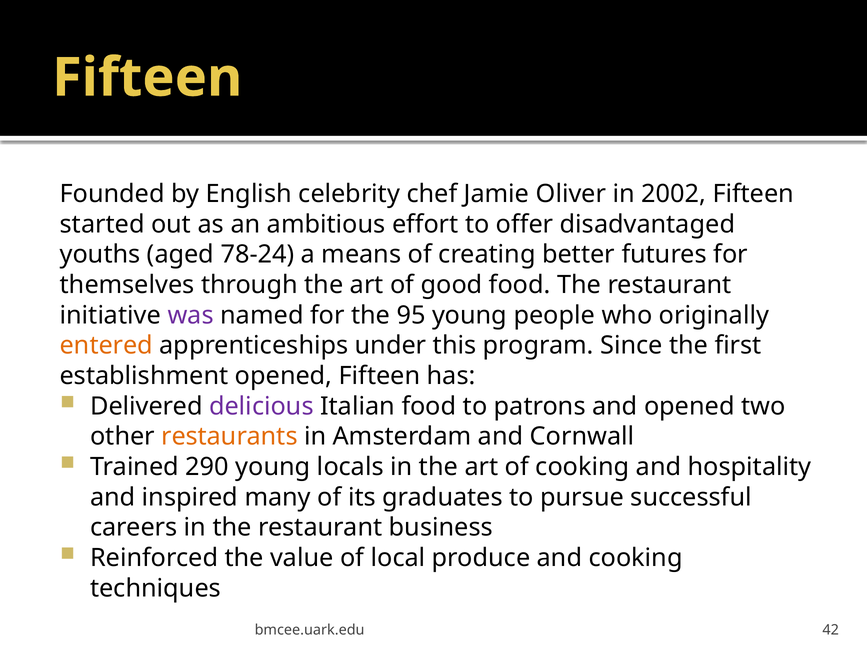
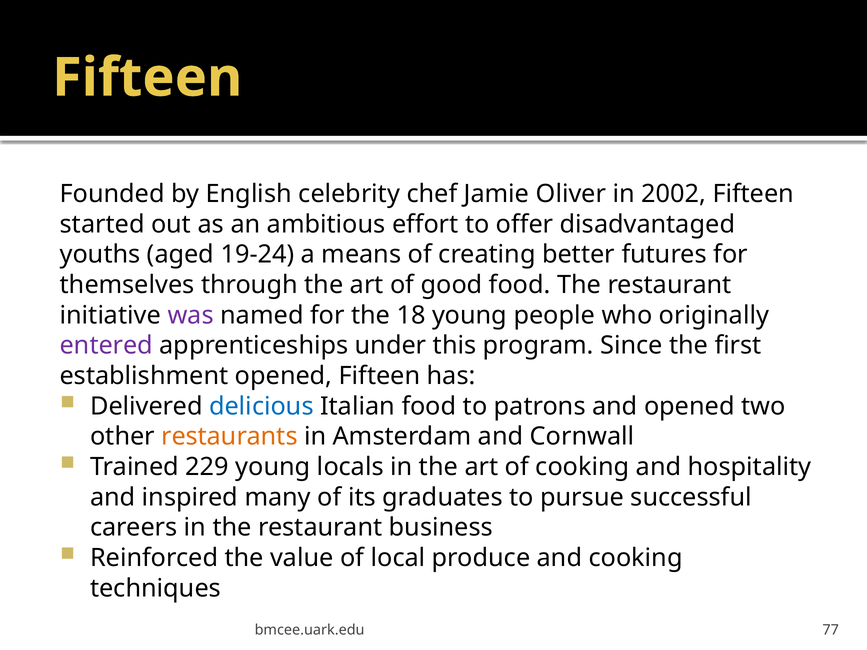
78-24: 78-24 -> 19-24
95: 95 -> 18
entered colour: orange -> purple
delicious colour: purple -> blue
290: 290 -> 229
42: 42 -> 77
